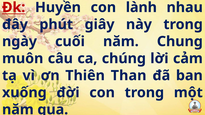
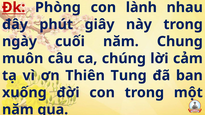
Huyền: Huyền -> Phòng
Than: Than -> Tung
